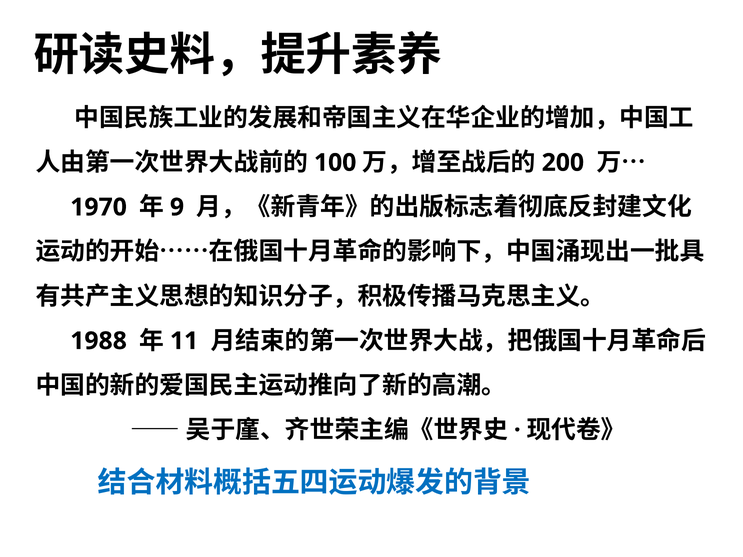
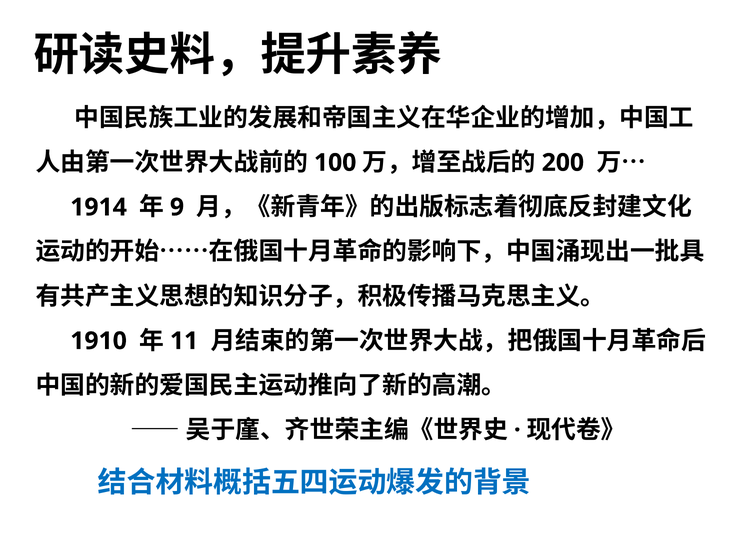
1970: 1970 -> 1914
1988: 1988 -> 1910
